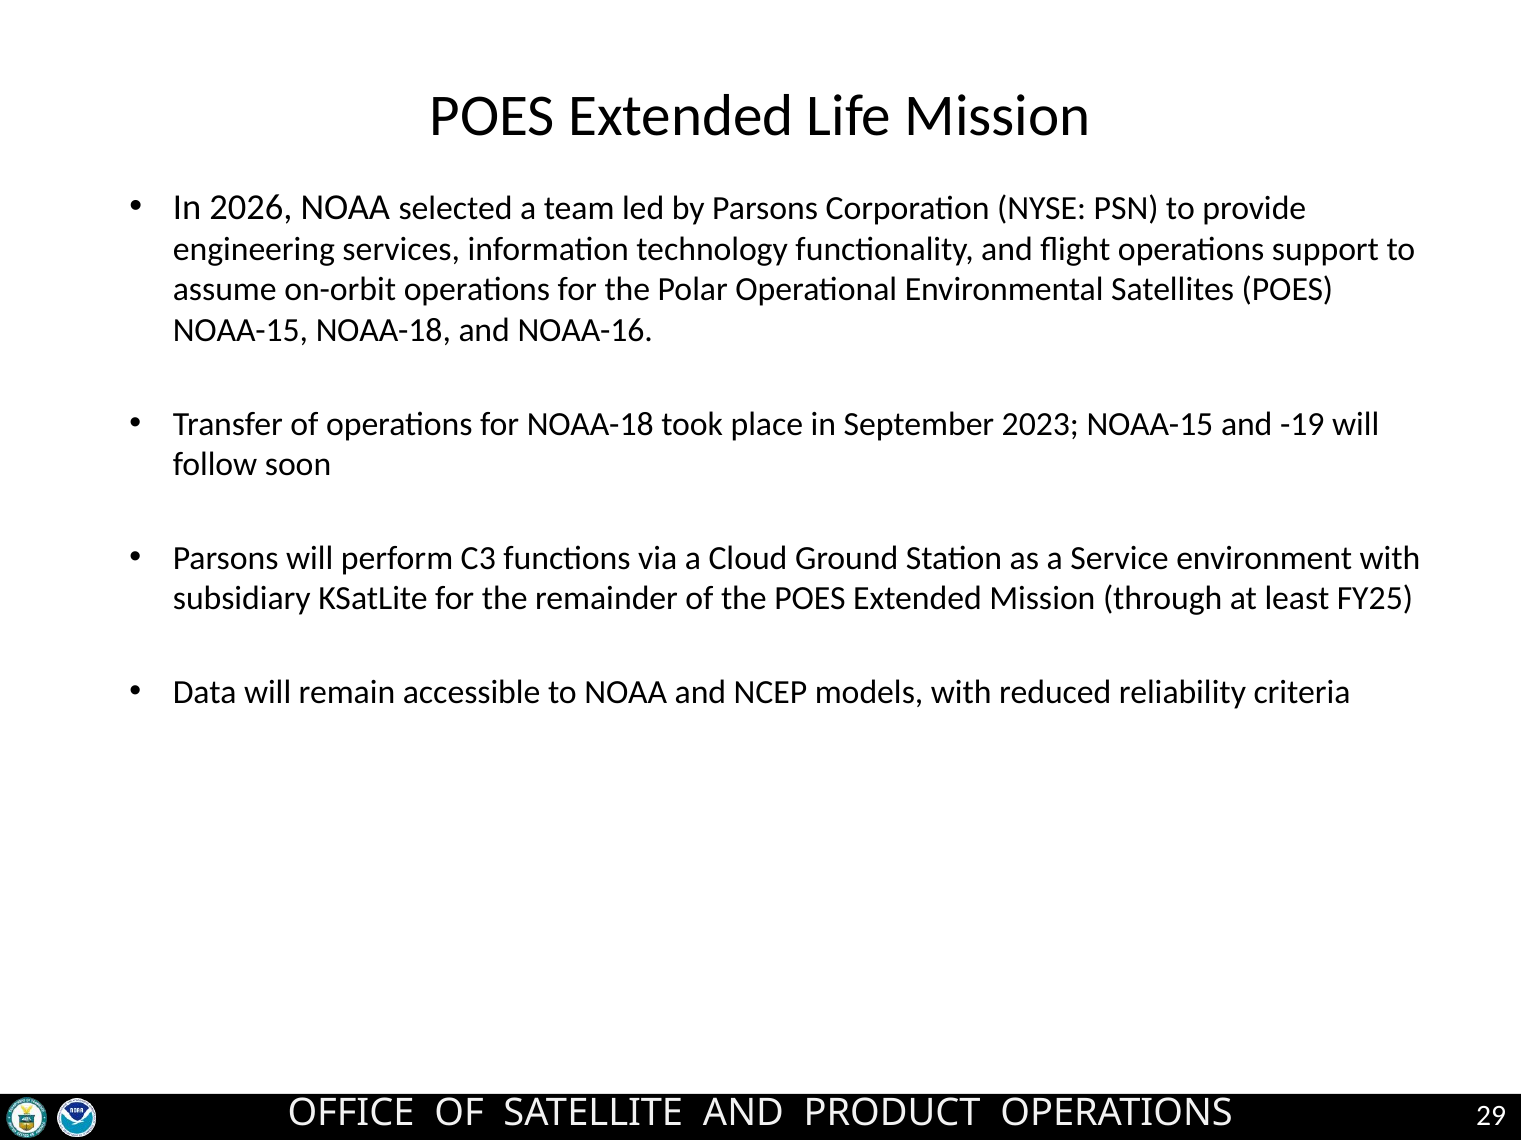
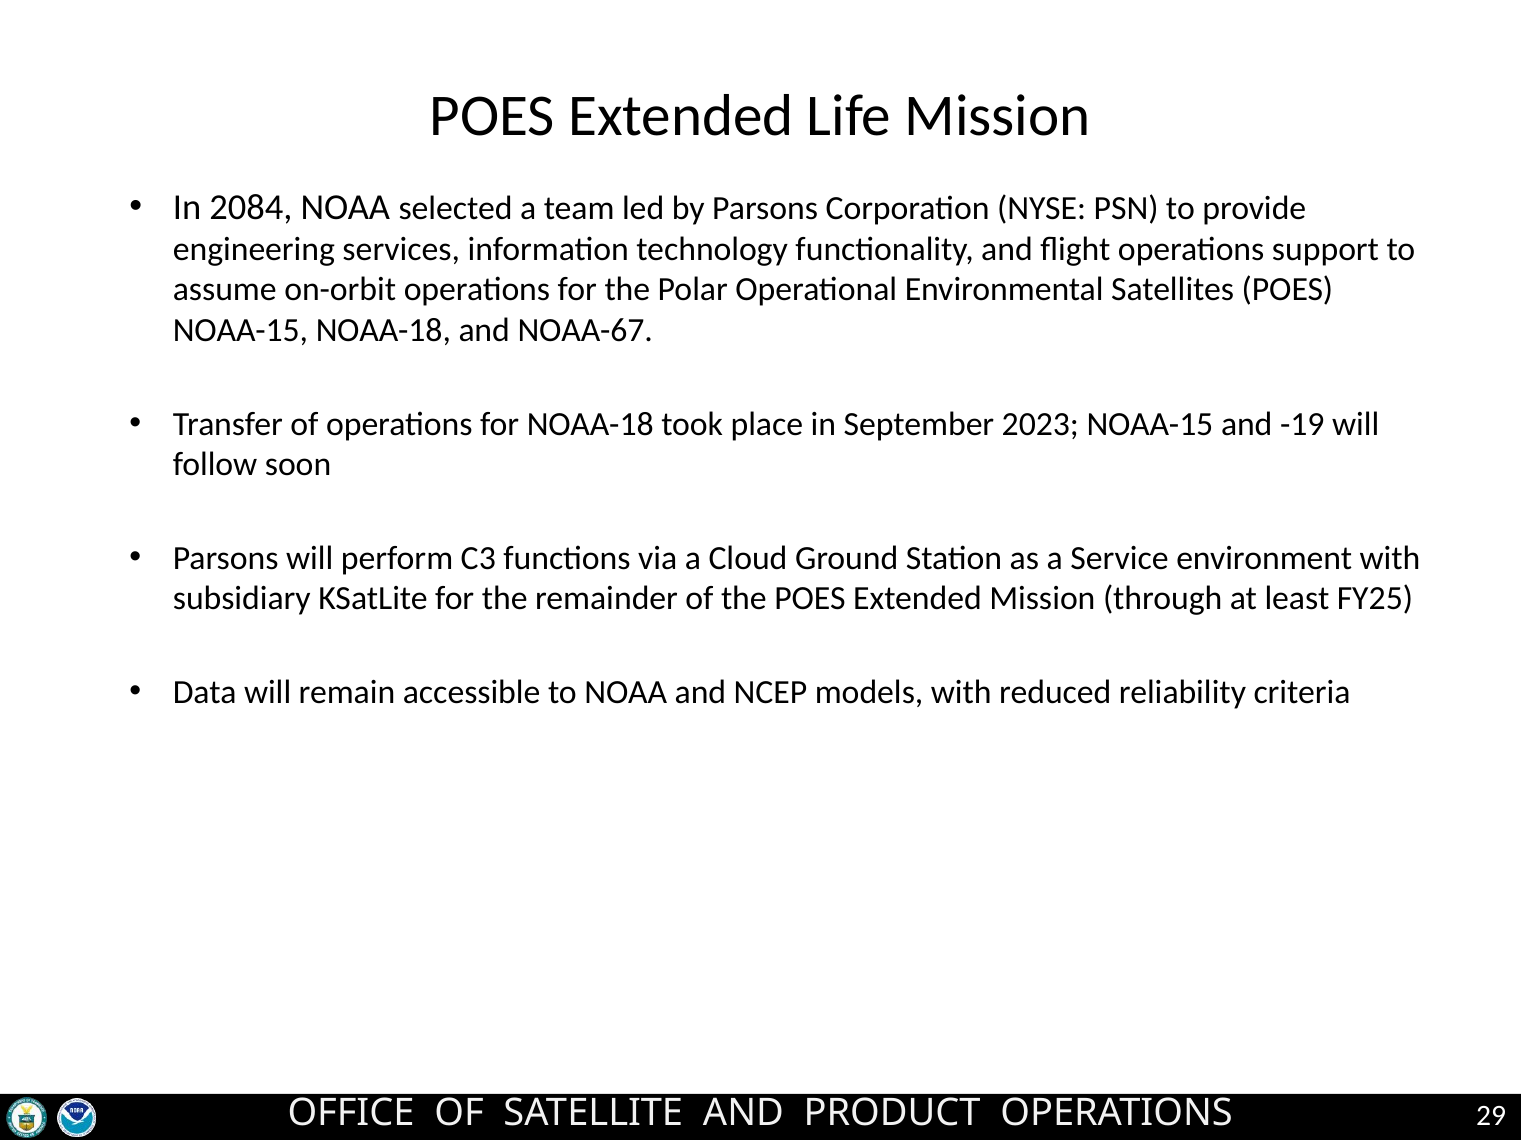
2026: 2026 -> 2084
NOAA-16: NOAA-16 -> NOAA-67
